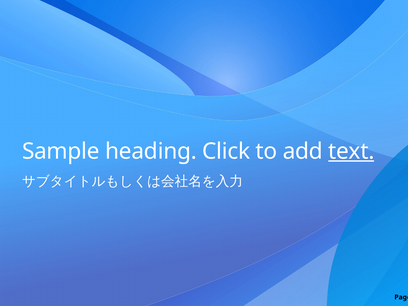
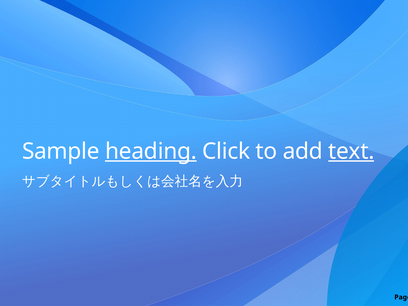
heading underline: none -> present
